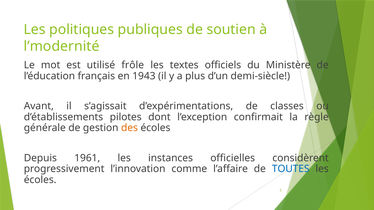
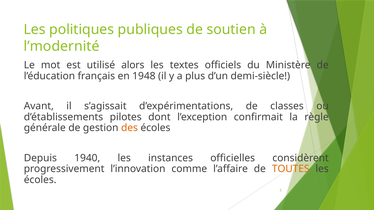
frôle: frôle -> alors
1943: 1943 -> 1948
1961: 1961 -> 1940
TOUTES colour: blue -> orange
